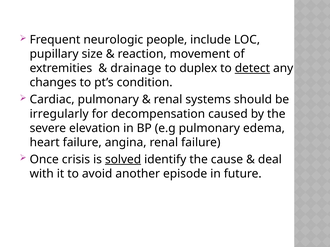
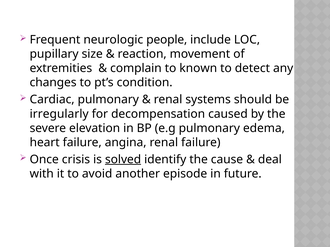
drainage: drainage -> complain
duplex: duplex -> known
detect underline: present -> none
